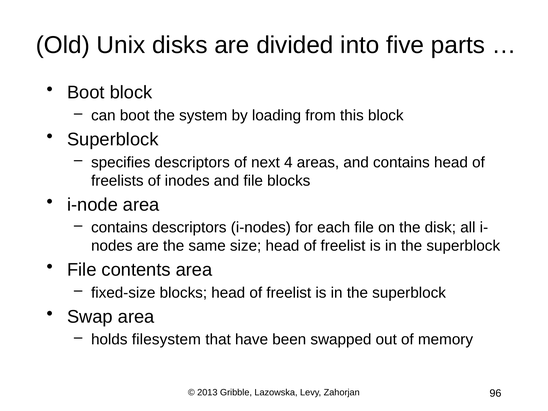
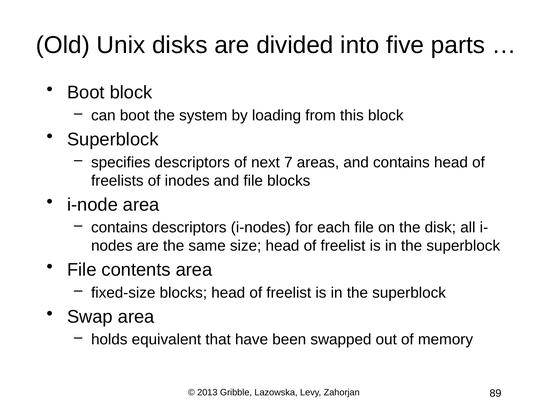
4: 4 -> 7
filesystem: filesystem -> equivalent
96: 96 -> 89
